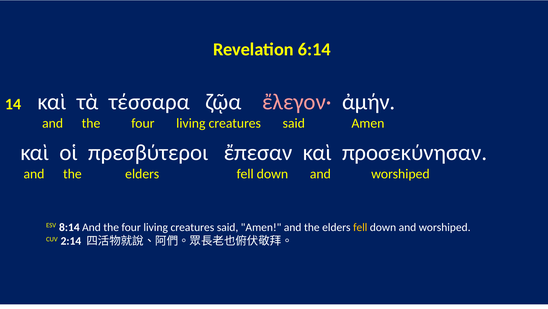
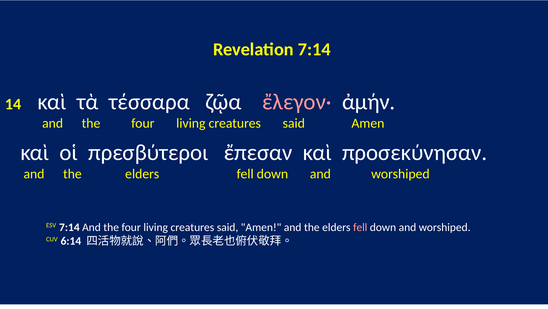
Revelation 6:14: 6:14 -> 7:14
ESV 8:14: 8:14 -> 7:14
fell at (360, 227) colour: yellow -> pink
2:14: 2:14 -> 6:14
